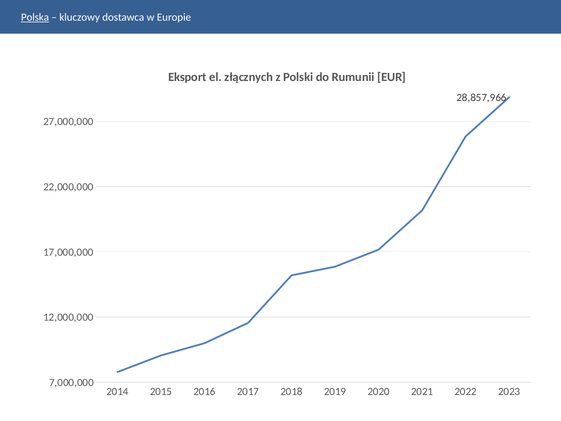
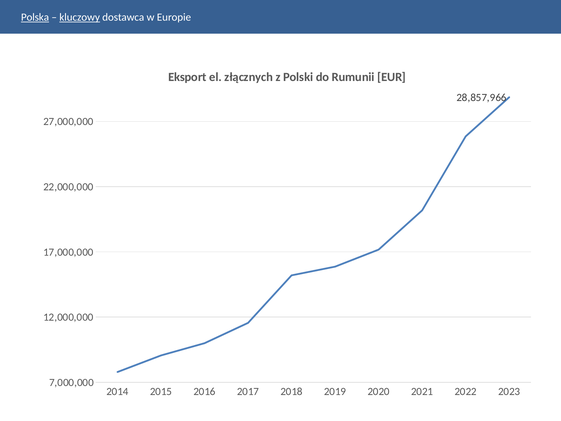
kluczowy underline: none -> present
